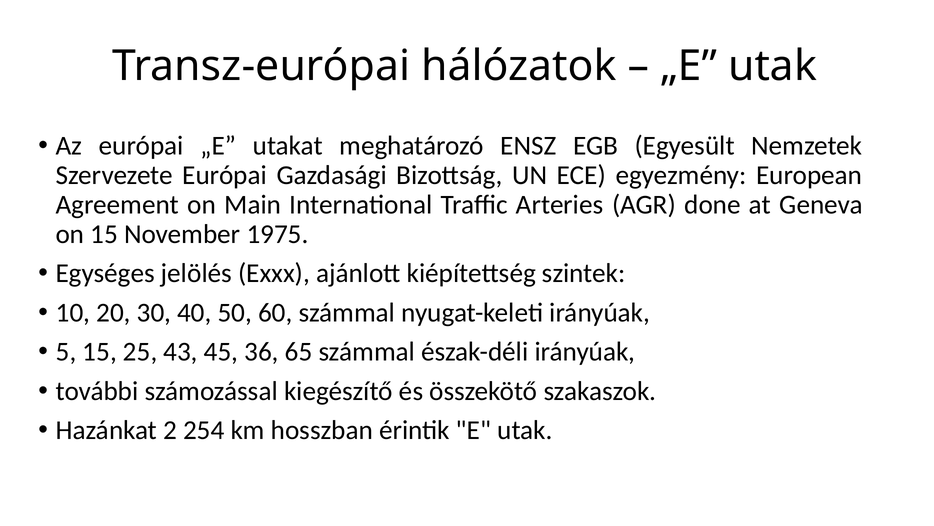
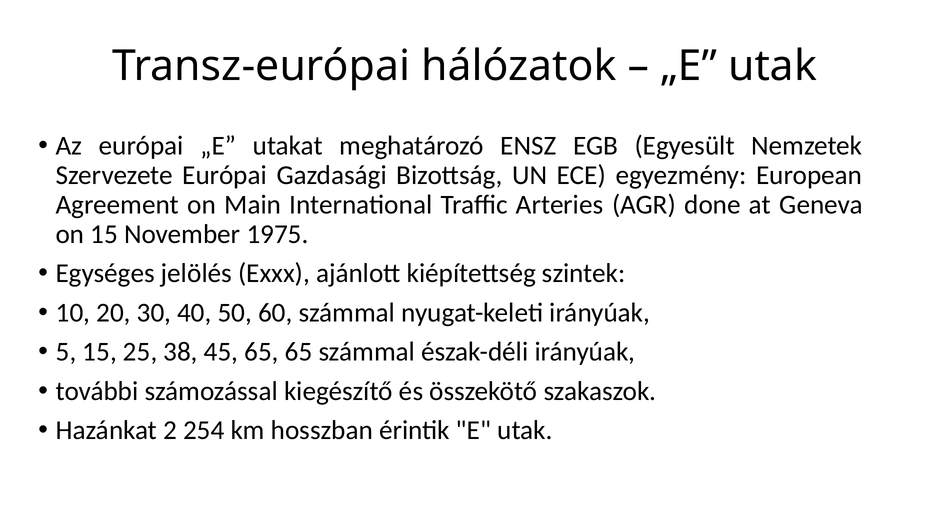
43: 43 -> 38
45 36: 36 -> 65
